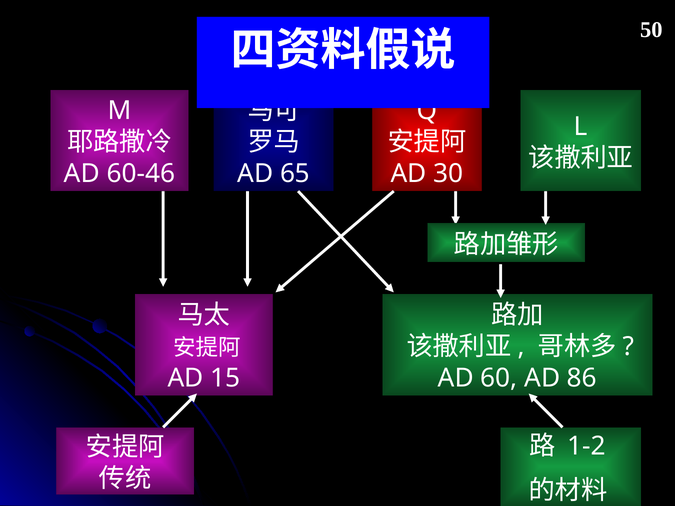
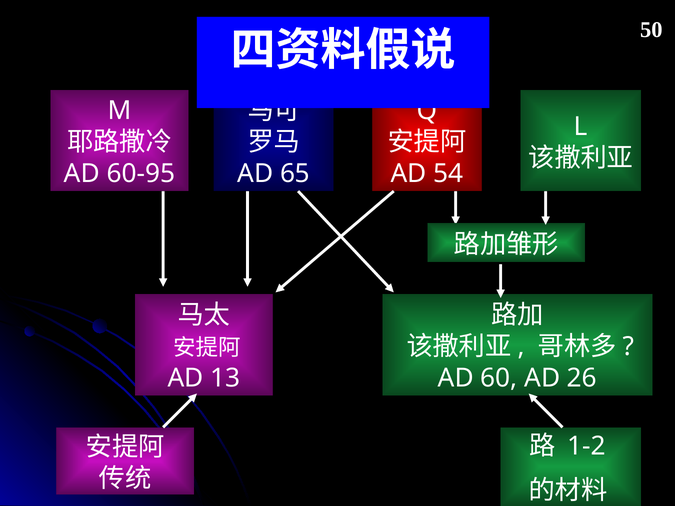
60-46: 60-46 -> 60-95
30: 30 -> 54
15: 15 -> 13
86: 86 -> 26
